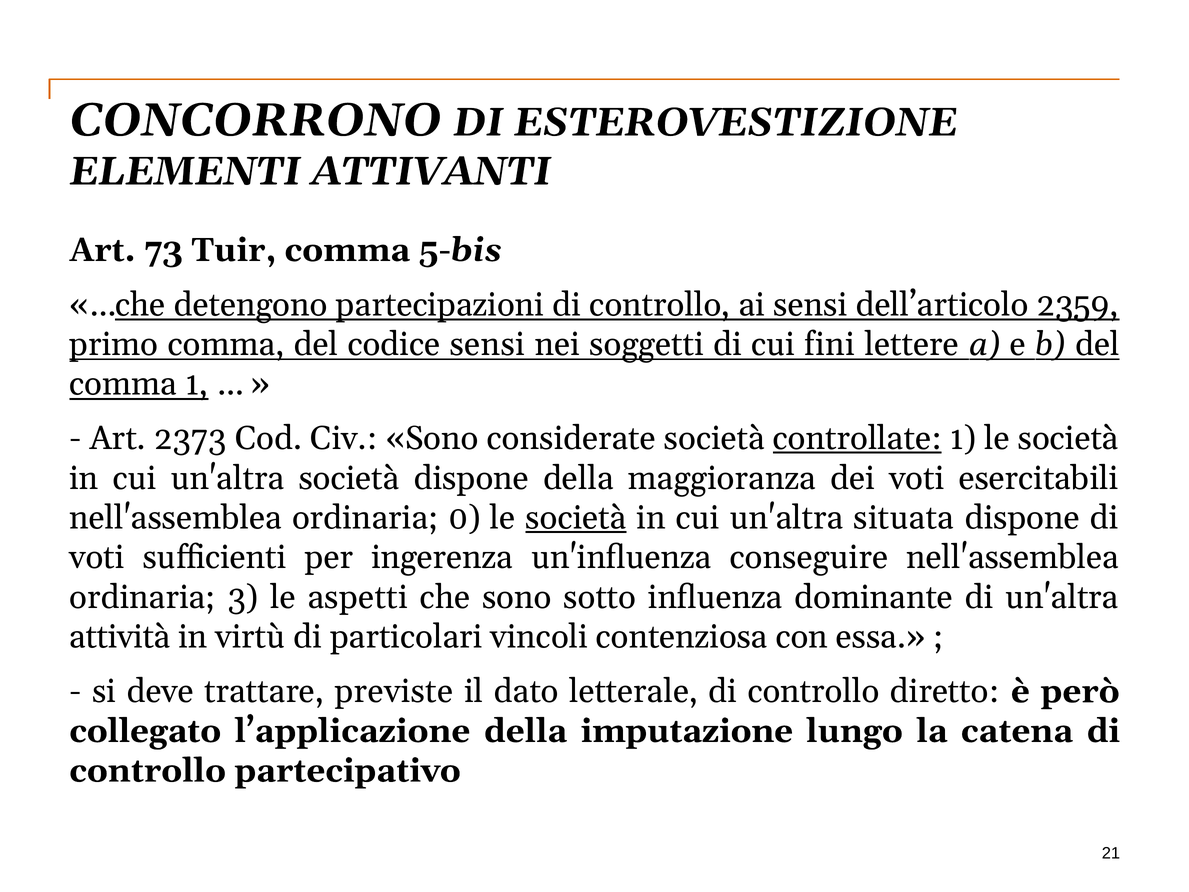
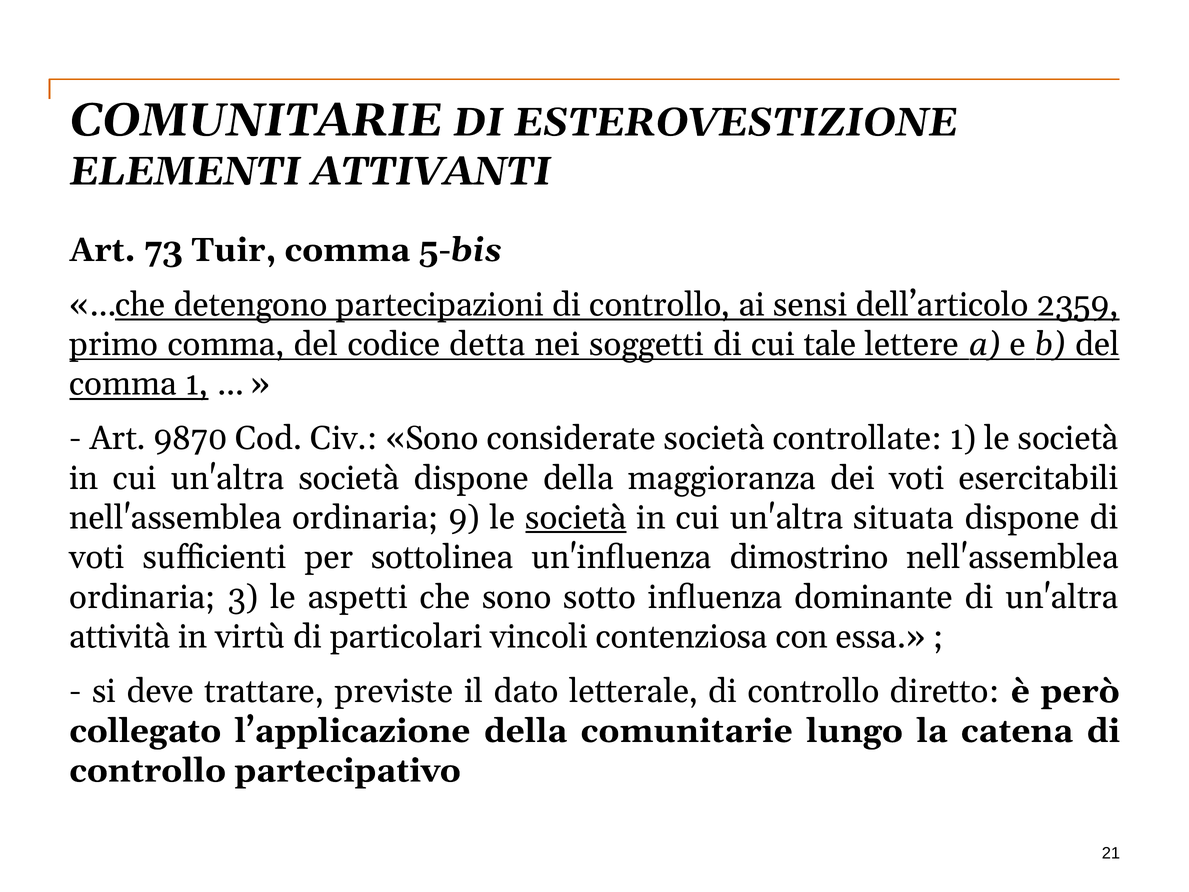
CONCORRONO at (255, 120): CONCORRONO -> COMUNITARIE
codice sensi: sensi -> detta
fini: fini -> tale
2373: 2373 -> 9870
controllate underline: present -> none
0: 0 -> 9
ingerenza: ingerenza -> sottolinea
conseguire: conseguire -> dimostrino
della imputazione: imputazione -> comunitarie
